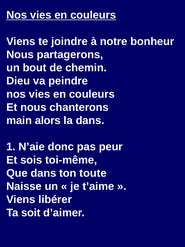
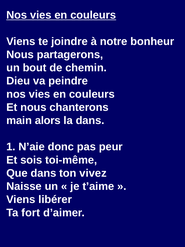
toute: toute -> vivez
soit: soit -> fort
